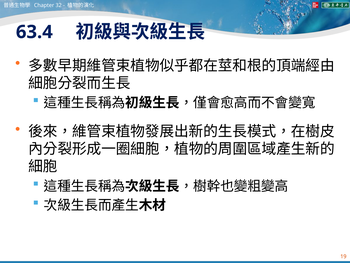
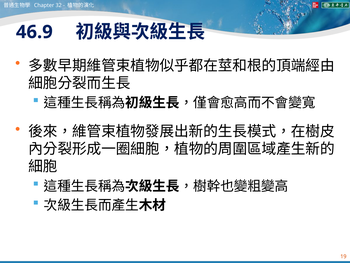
63.4: 63.4 -> 46.9
